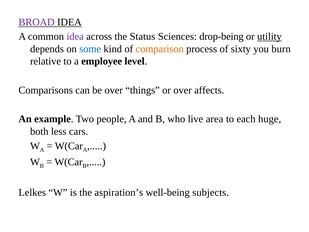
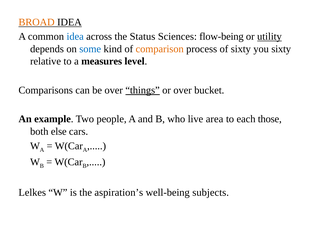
BROAD colour: purple -> orange
idea at (75, 37) colour: purple -> blue
drop-being: drop-being -> flow-being
you burn: burn -> sixty
employee: employee -> measures
things underline: none -> present
affects: affects -> bucket
huge: huge -> those
less: less -> else
